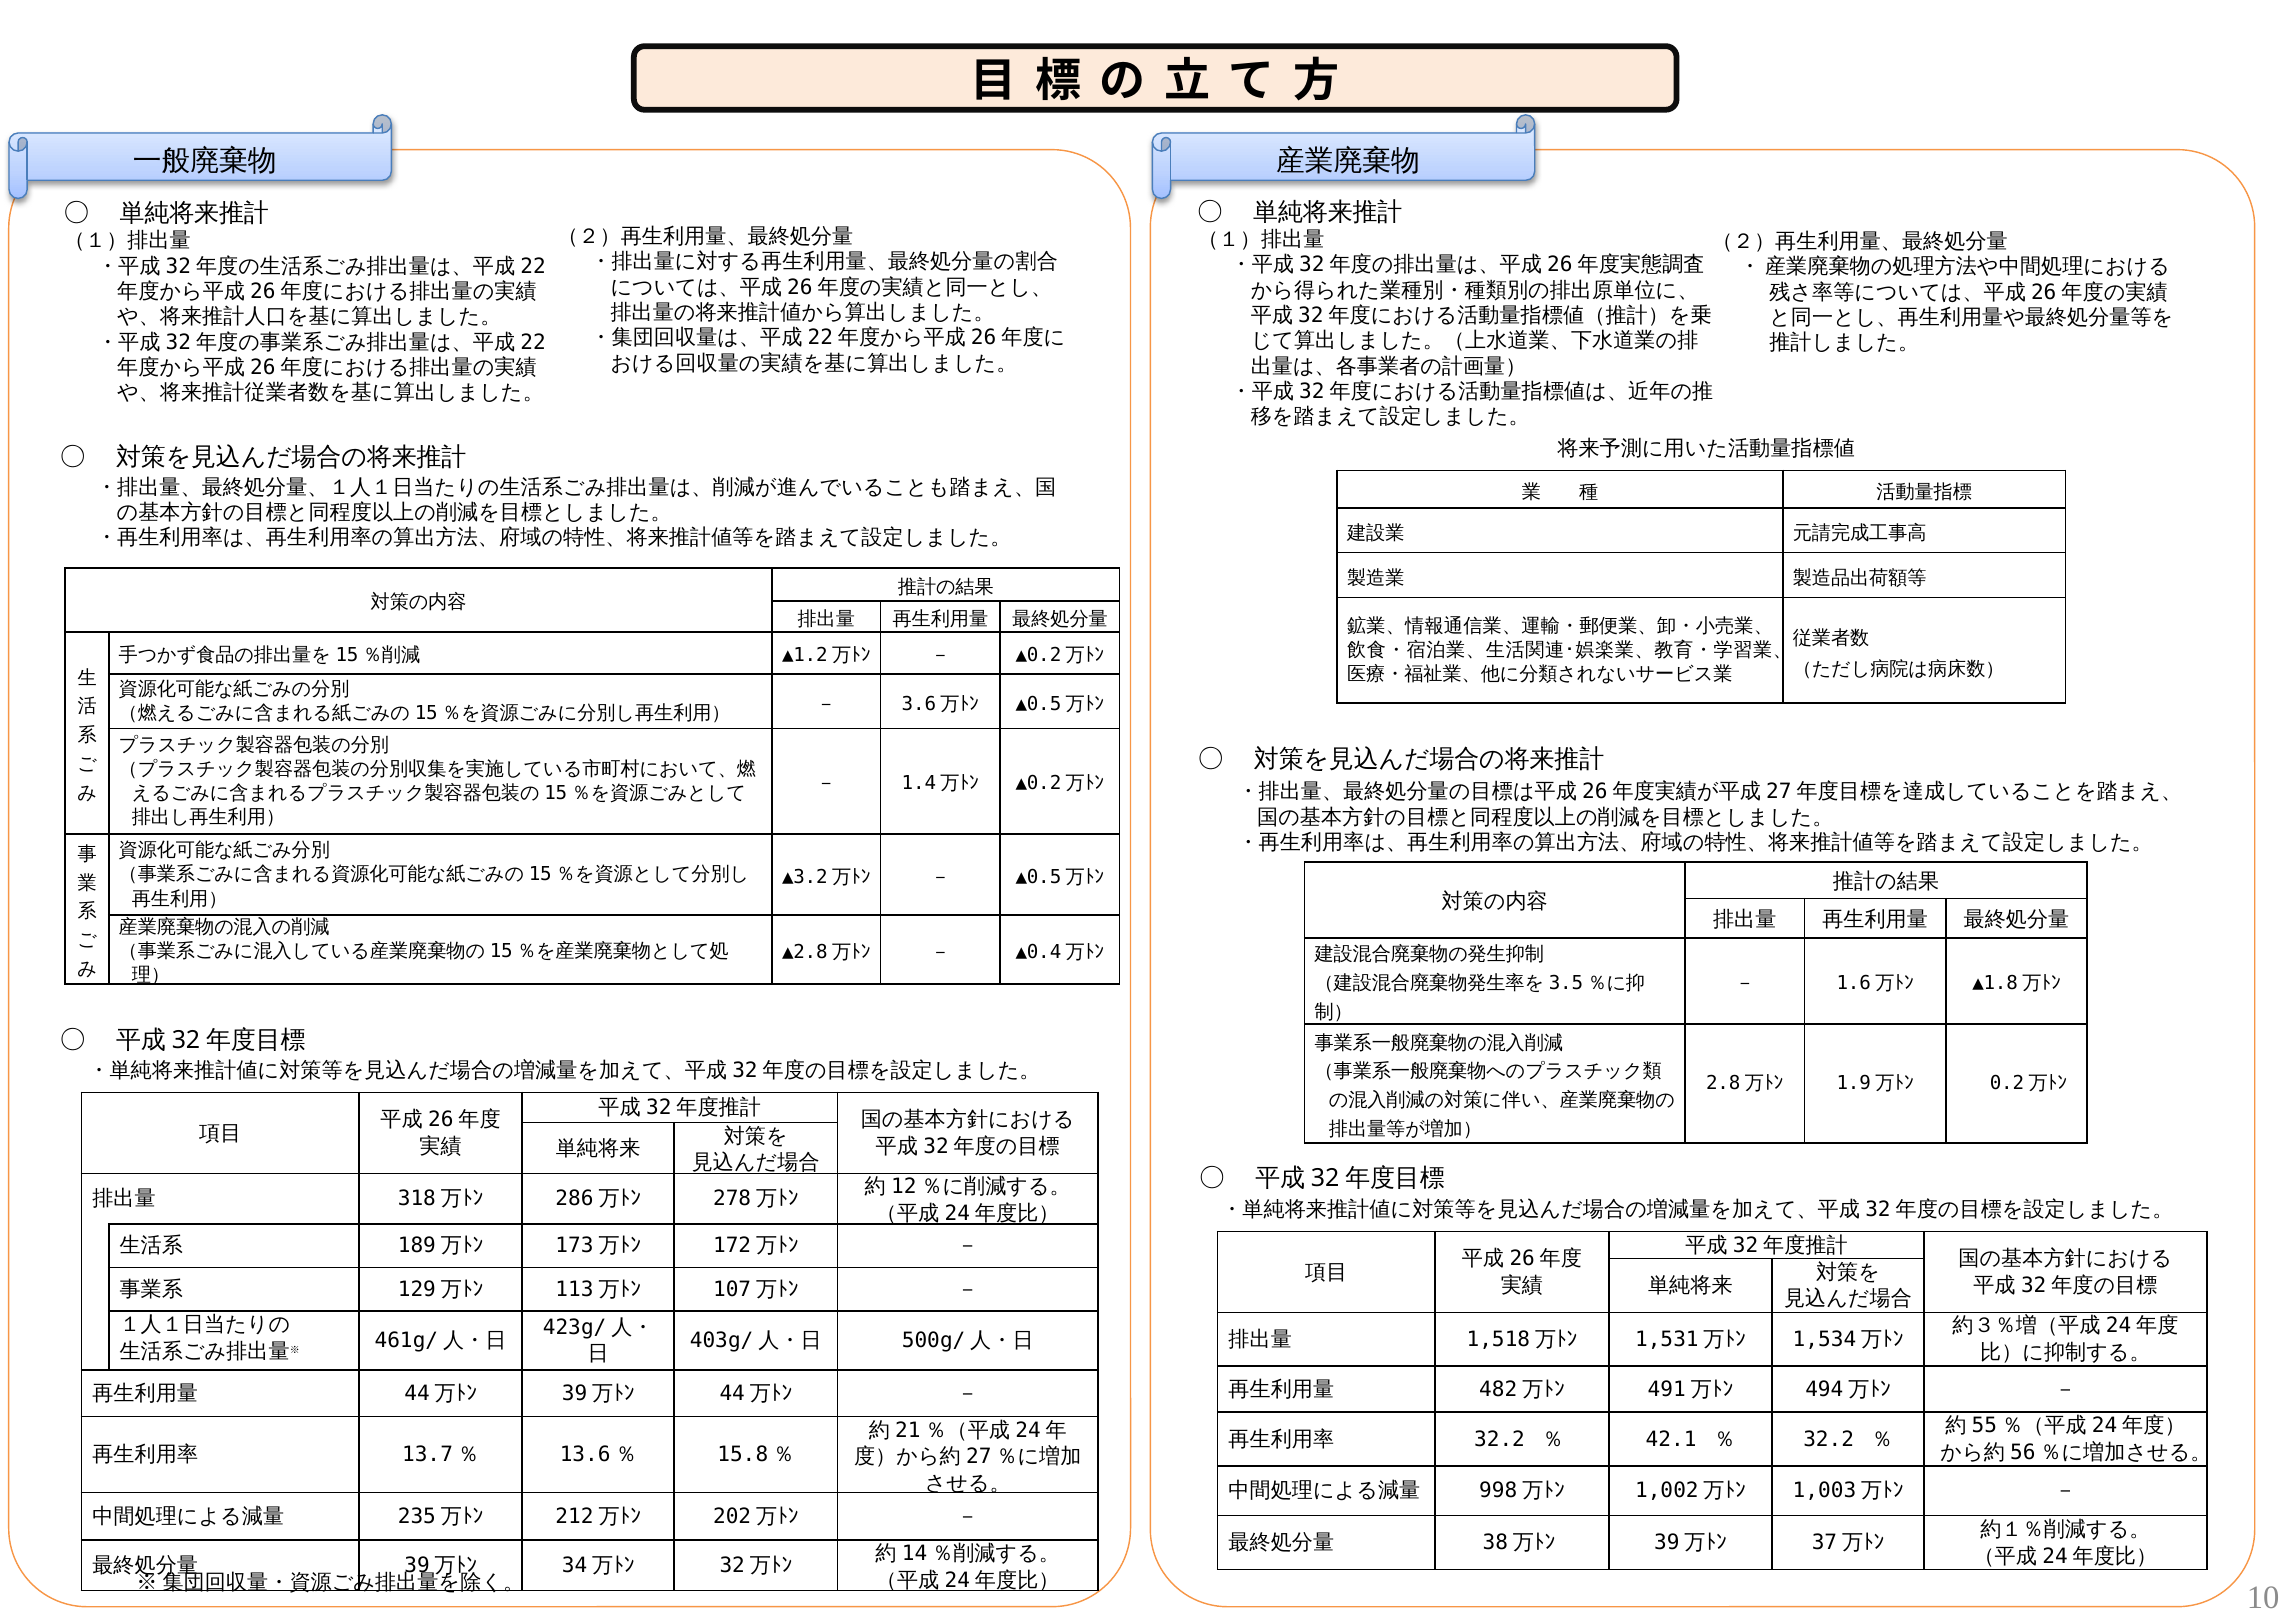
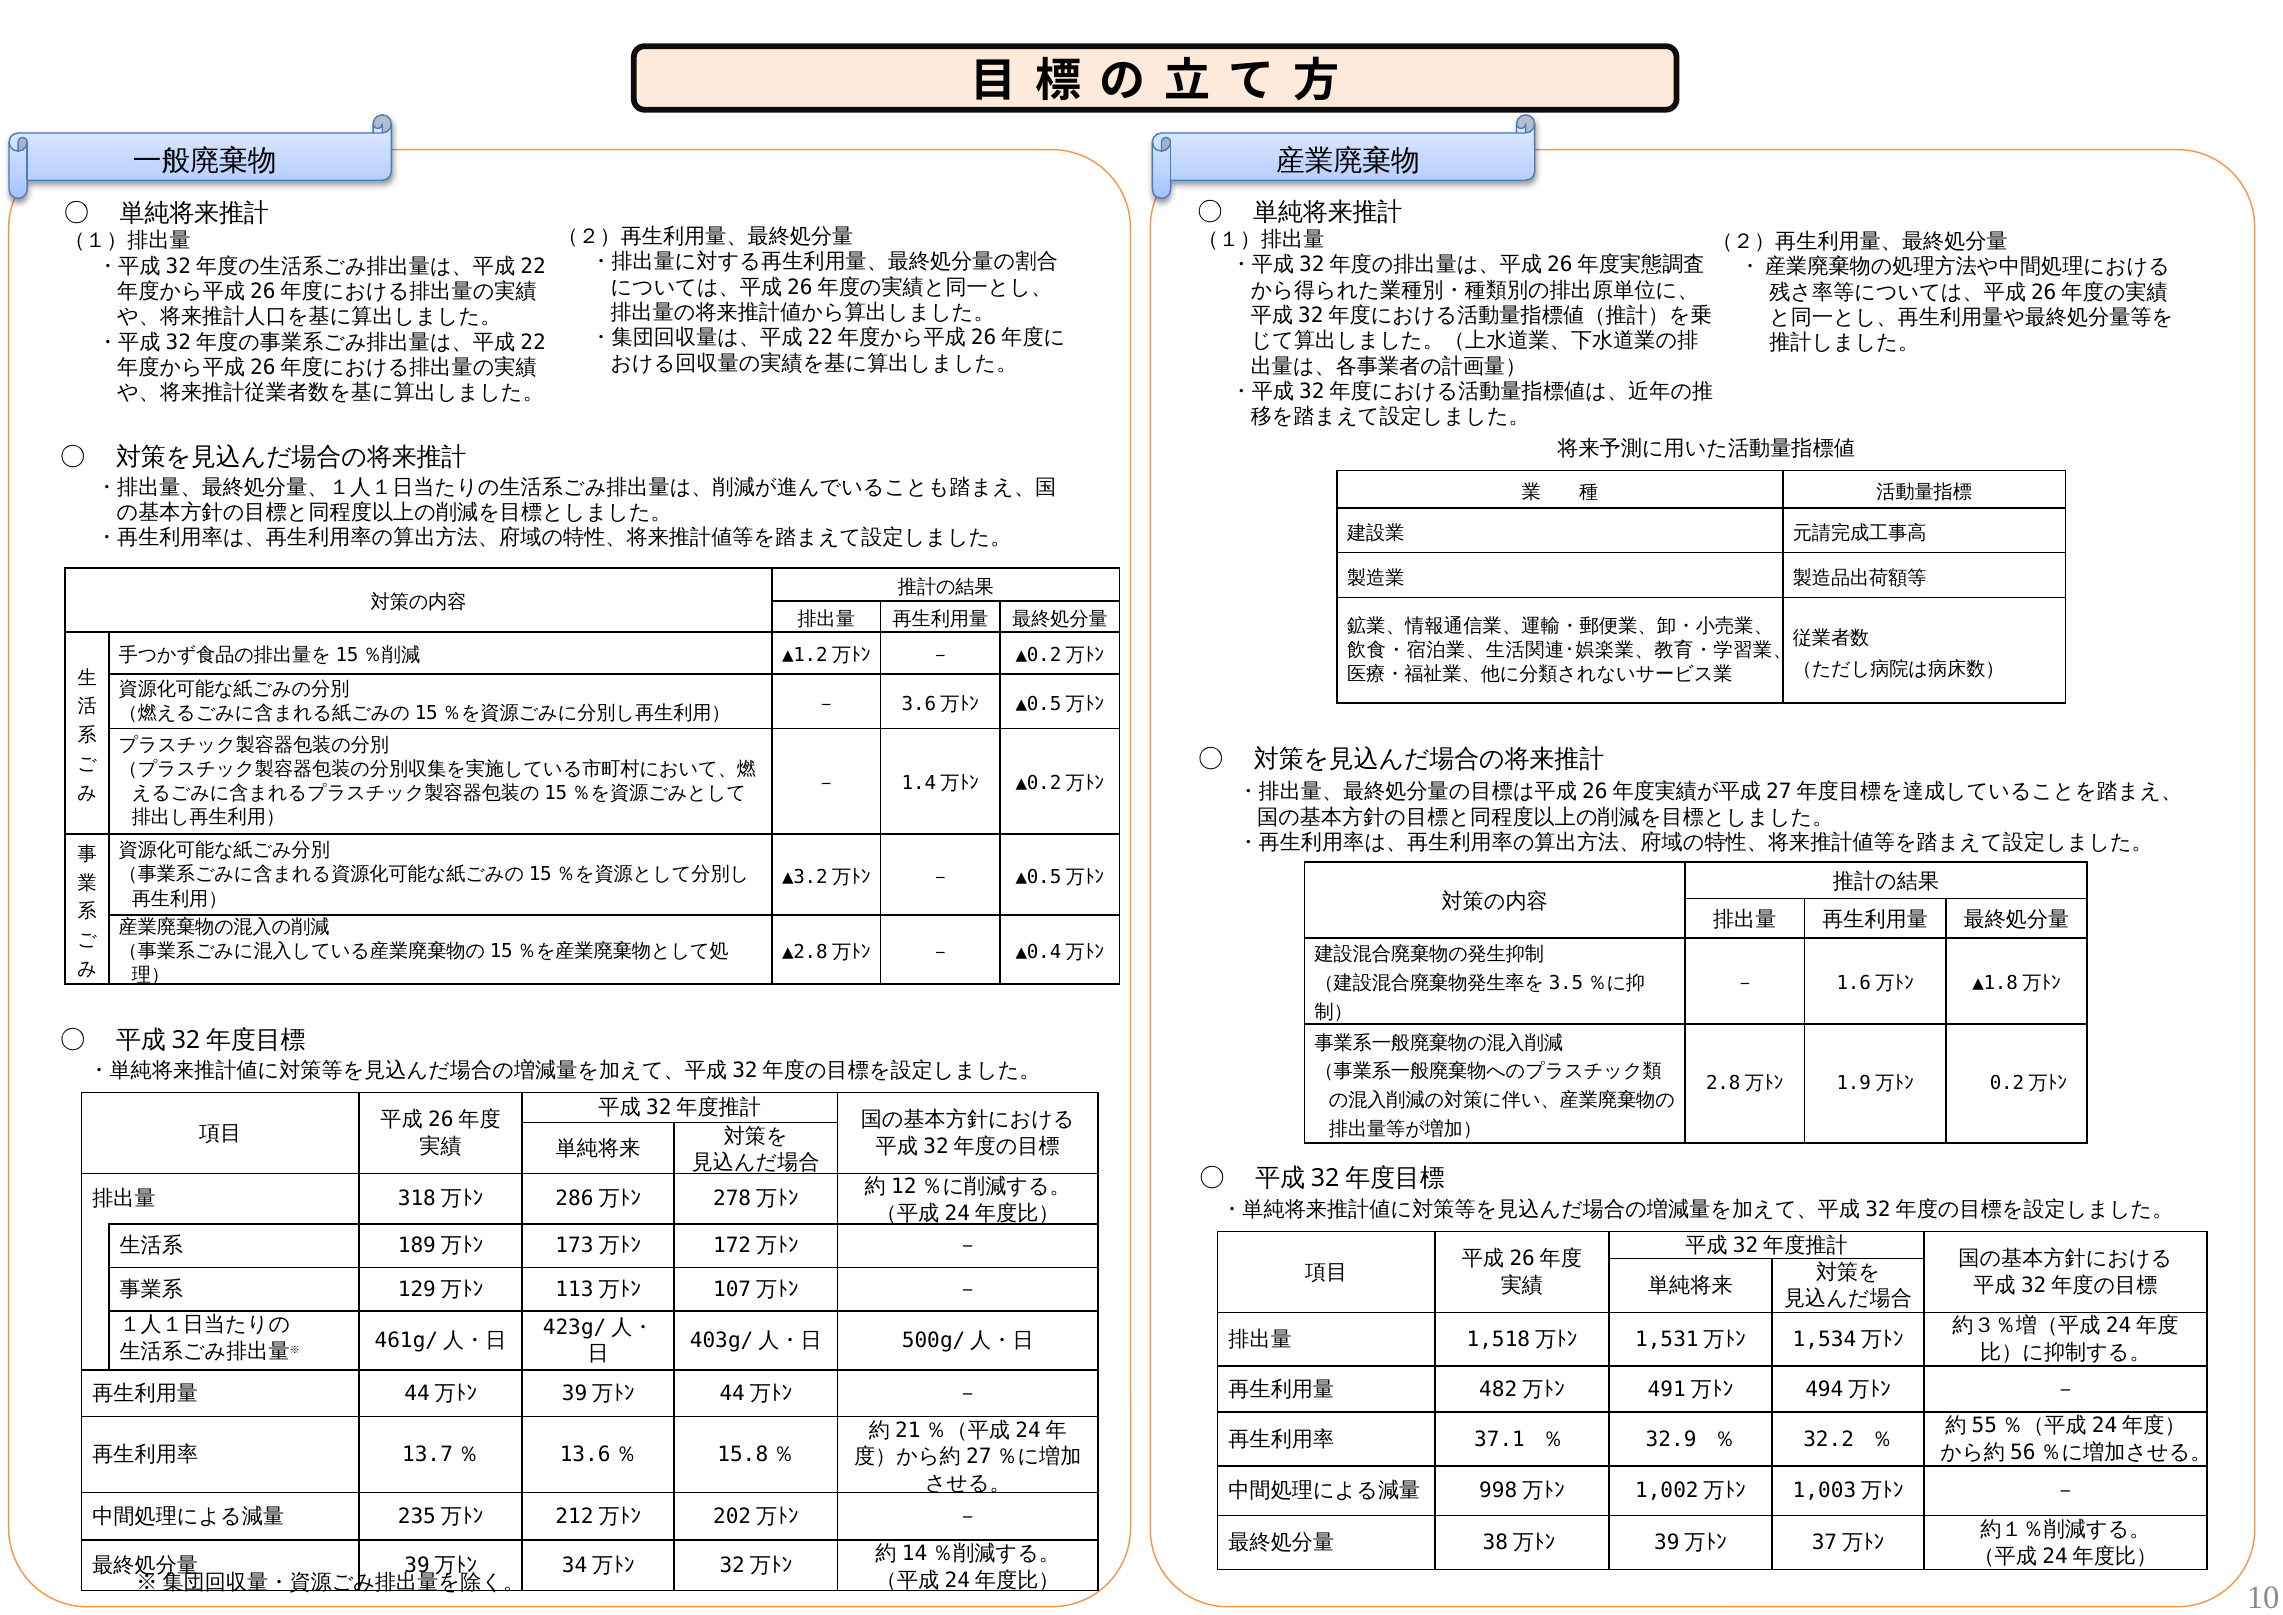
32.2 at (1500, 1439): 32.2 -> 37.1
42.1: 42.1 -> 32.9
